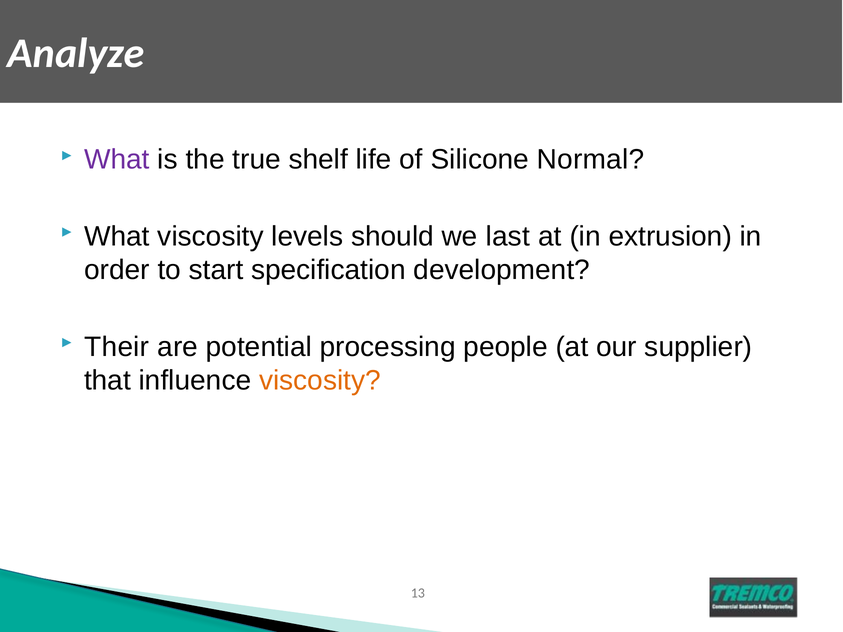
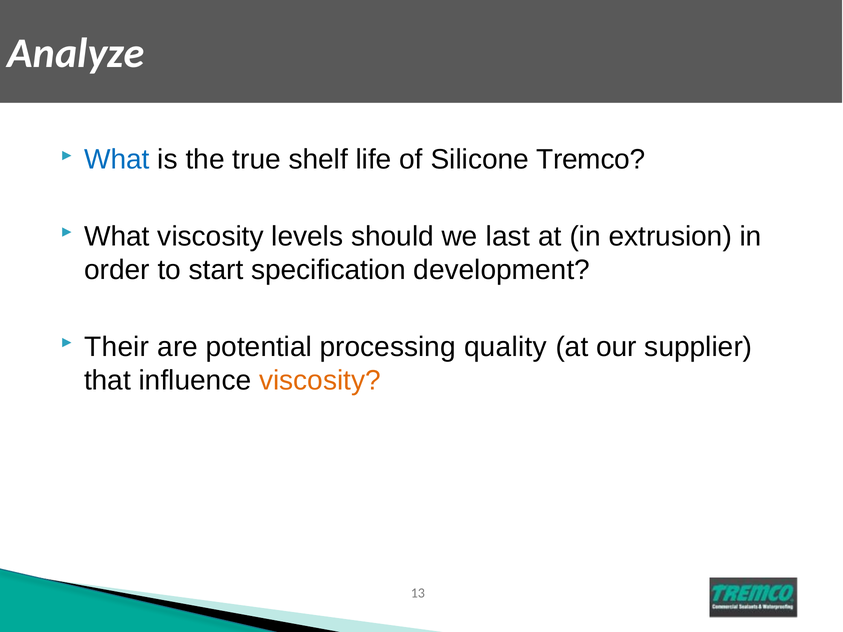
What at (117, 160) colour: purple -> blue
Normal: Normal -> Tremco
people: people -> quality
